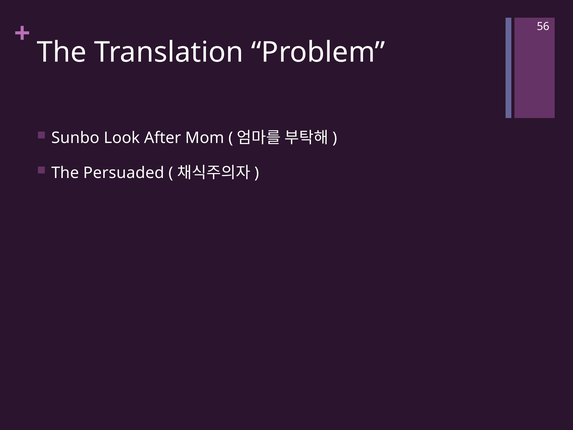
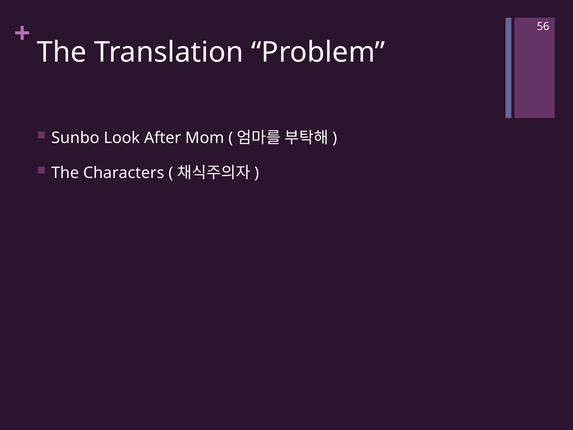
Persuaded: Persuaded -> Characters
